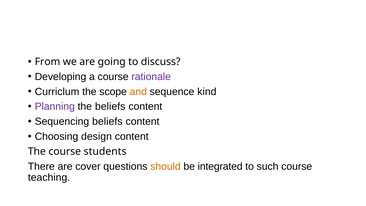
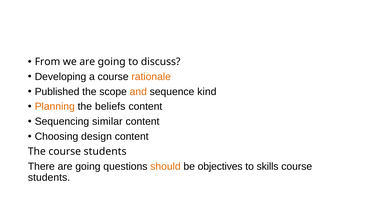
rationale colour: purple -> orange
Curriclum: Curriclum -> Published
Planning colour: purple -> orange
Sequencing beliefs: beliefs -> similar
There are cover: cover -> going
integrated: integrated -> objectives
such: such -> skills
teaching at (49, 177): teaching -> students
